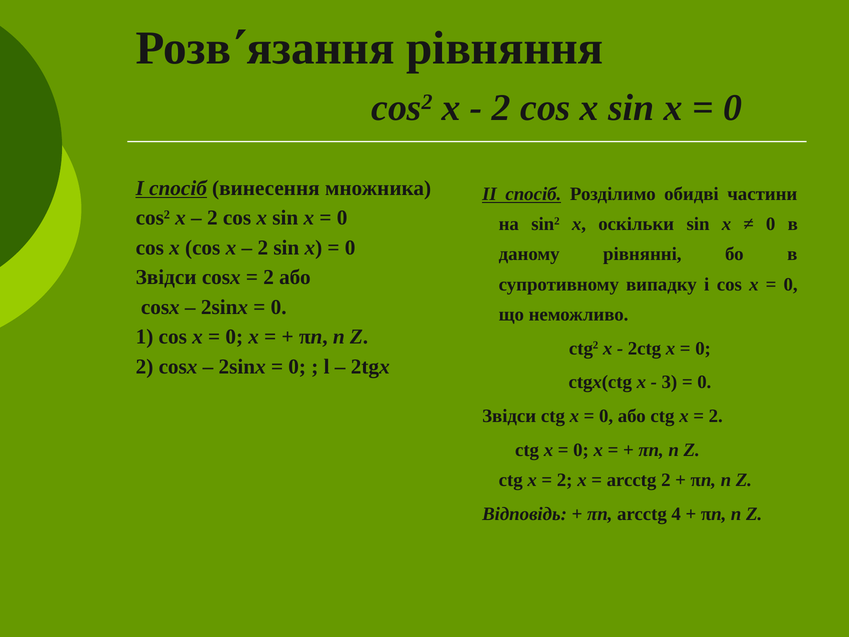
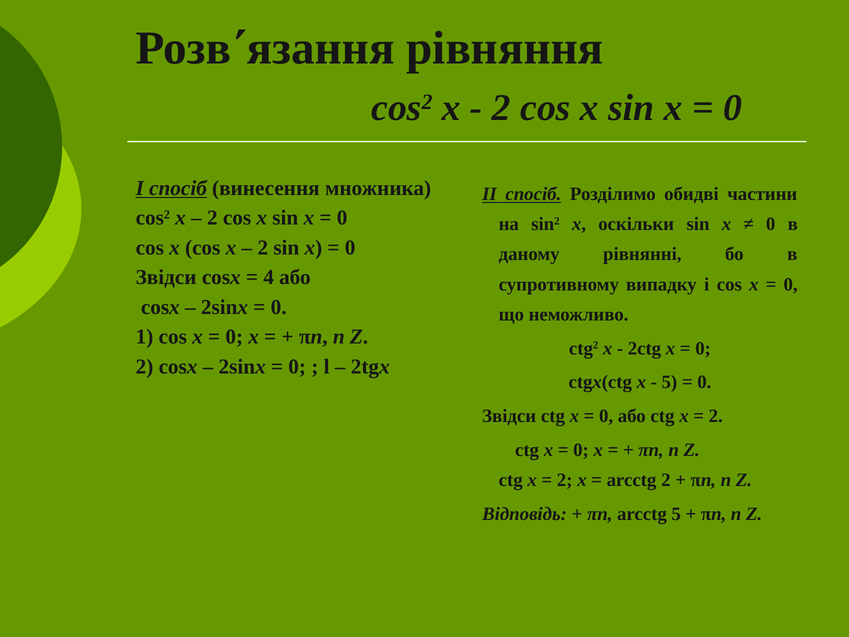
2 at (269, 277): 2 -> 4
3 at (669, 382): 3 -> 5
arcctg 4: 4 -> 5
